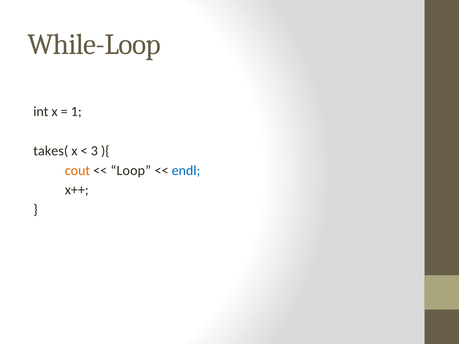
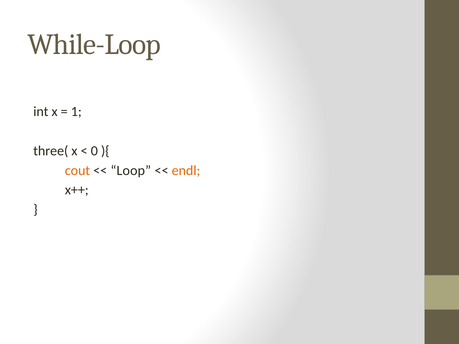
takes(: takes( -> three(
3: 3 -> 0
endl colour: blue -> orange
